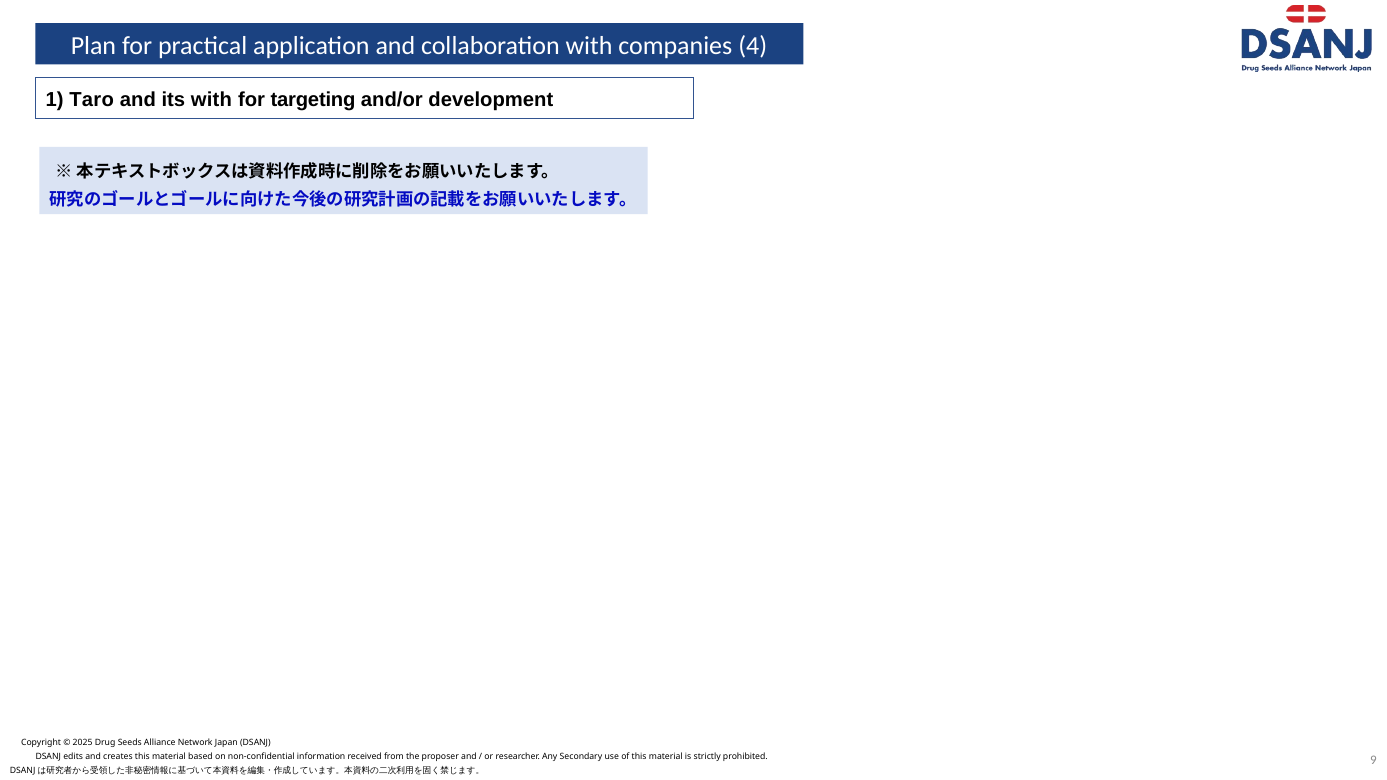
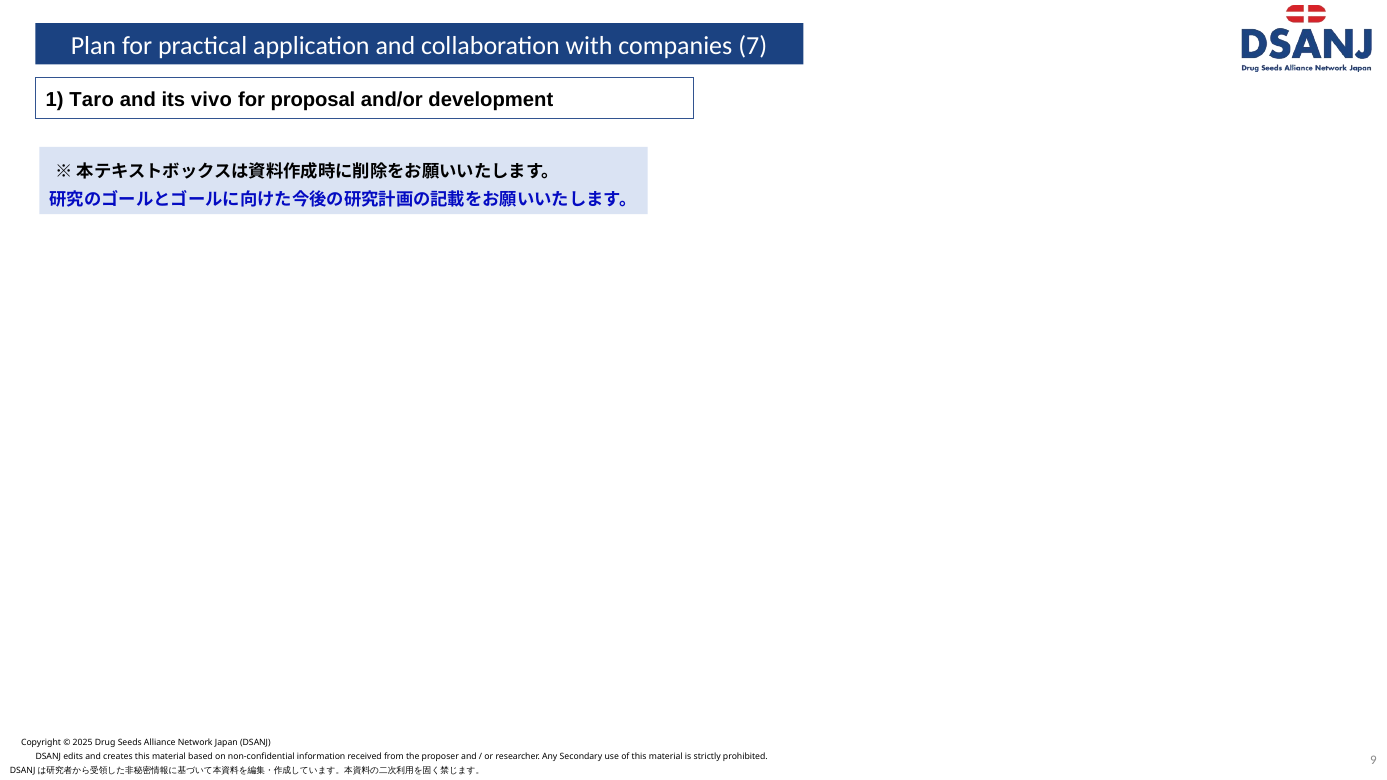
4: 4 -> 7
its with: with -> vivo
targeting: targeting -> proposal
